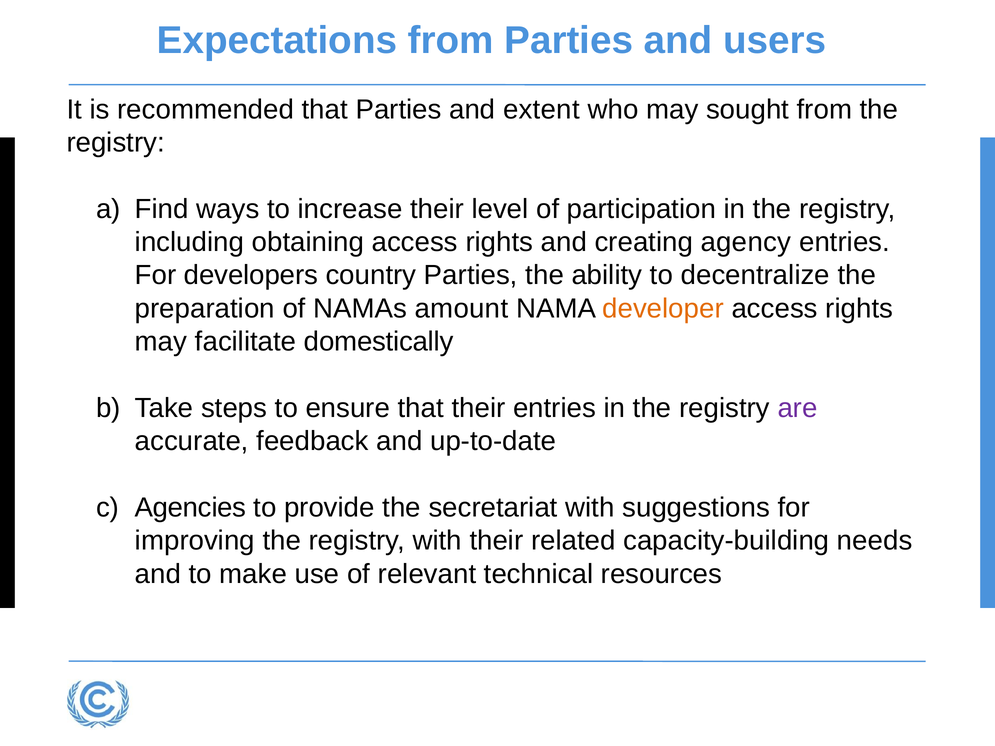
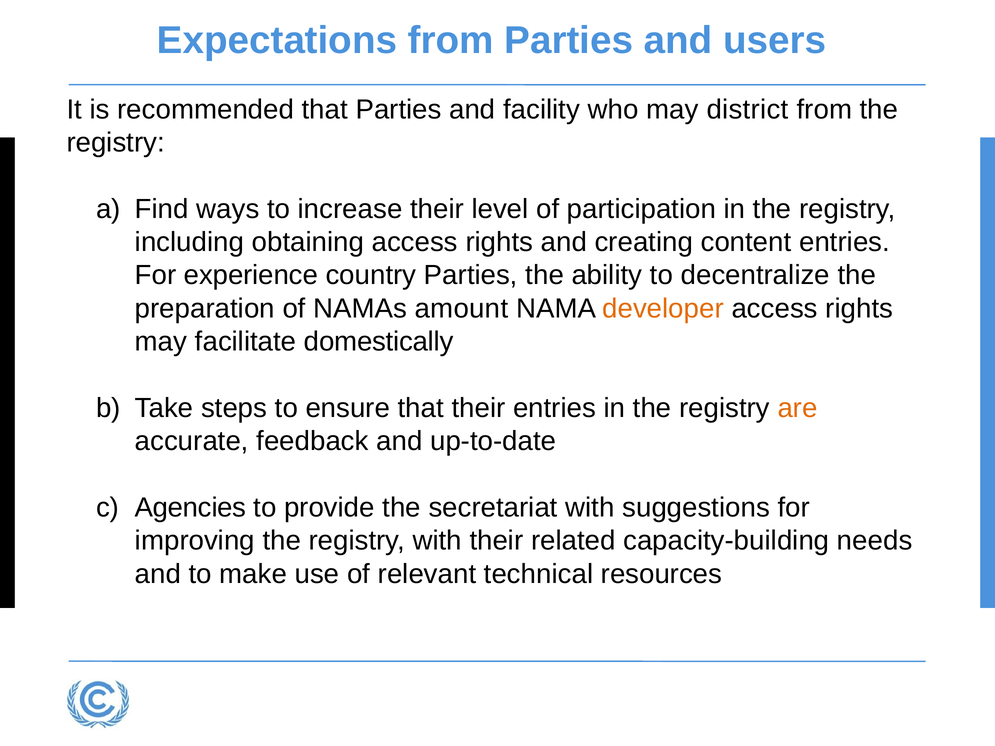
extent: extent -> facility
sought: sought -> district
agency: agency -> content
developers: developers -> experience
are colour: purple -> orange
